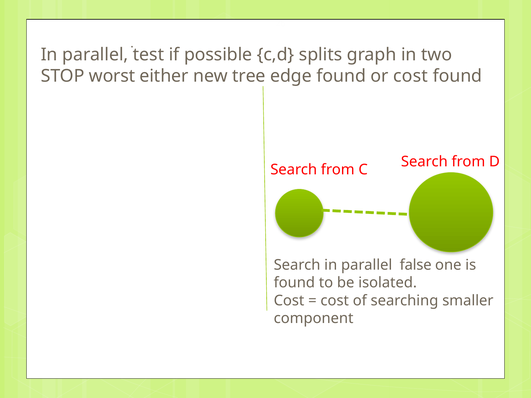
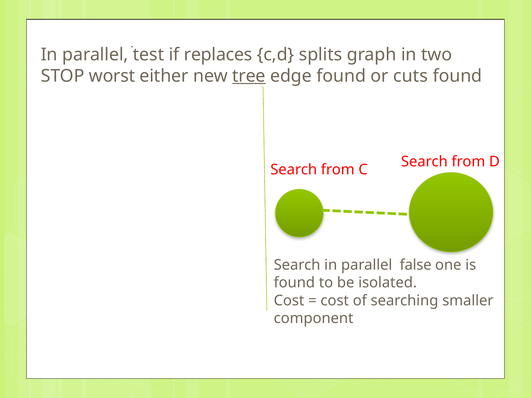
possible: possible -> replaces
tree underline: none -> present
or cost: cost -> cuts
